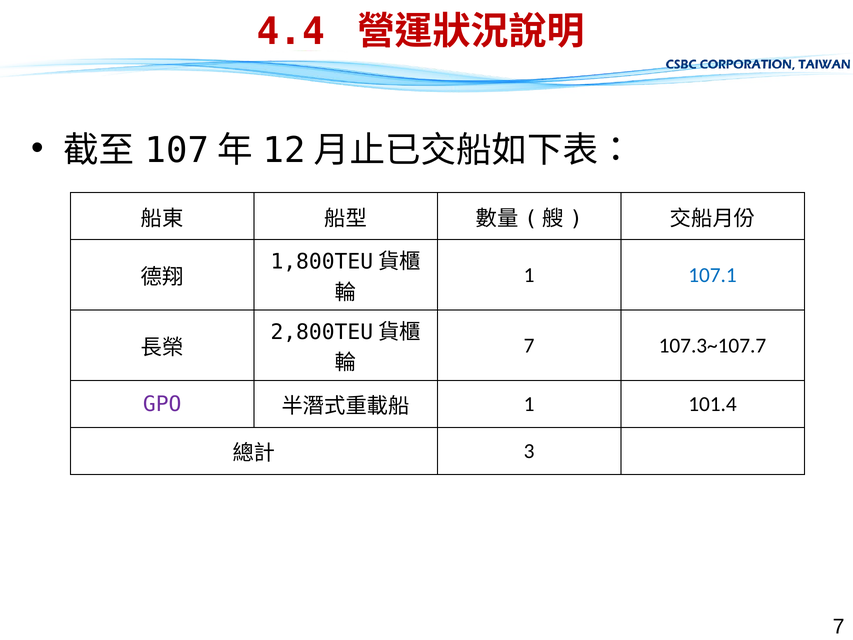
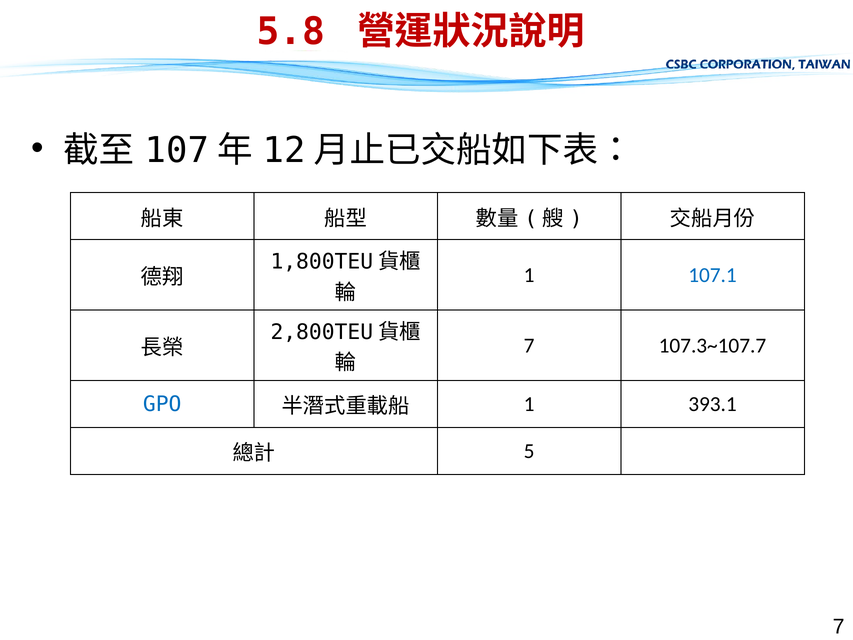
4.4: 4.4 -> 5.8
GPO colour: purple -> blue
101.4: 101.4 -> 393.1
3: 3 -> 5
